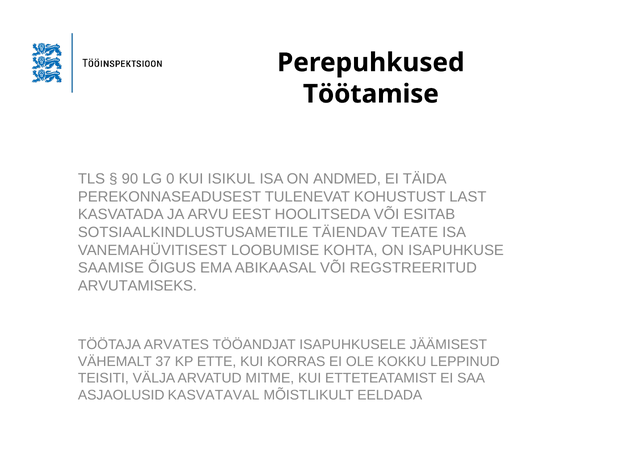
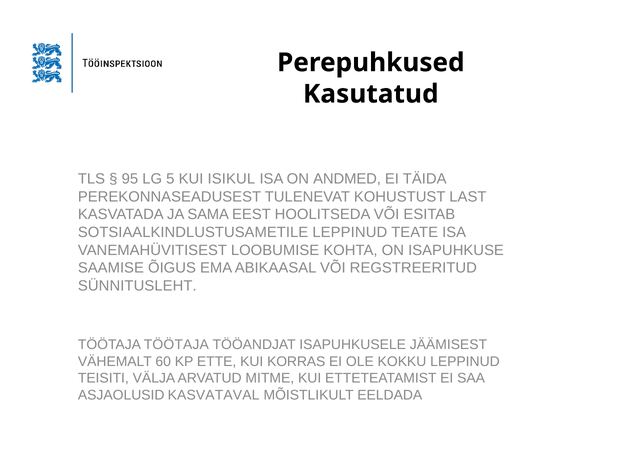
Töötamise: Töötamise -> Kasutatud
90: 90 -> 95
0: 0 -> 5
ARVU: ARVU -> SAMA
SOTSIAALKINDLUSTUSAMETILE TÄIENDAV: TÄIENDAV -> LEPPINUD
ARVUTAMISEKS: ARVUTAMISEKS -> SÜNNITUSLEHT
TÖÖTAJA ARVATES: ARVATES -> TÖÖTAJA
37: 37 -> 60
